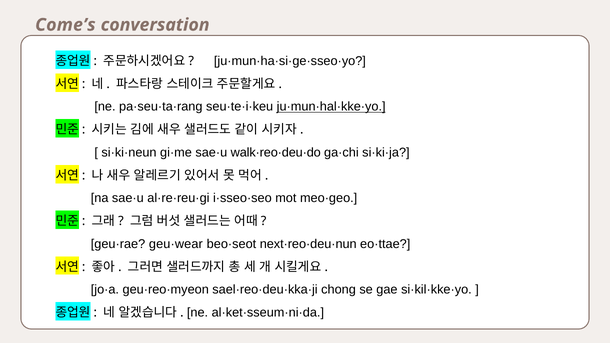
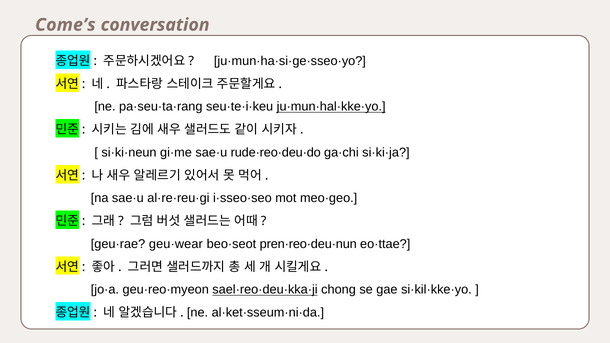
walk·reo·deu·do: walk·reo·deu·do -> rude·reo·deu·do
next·reo·deu·nun: next·reo·deu·nun -> pren·reo·deu·nun
sael·reo·deu·kka·ji underline: none -> present
